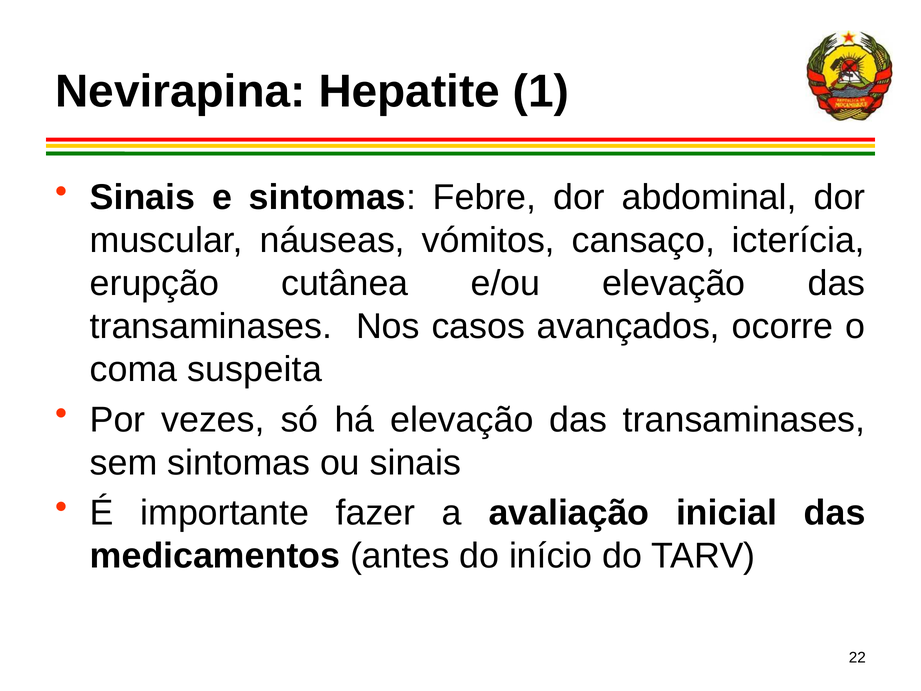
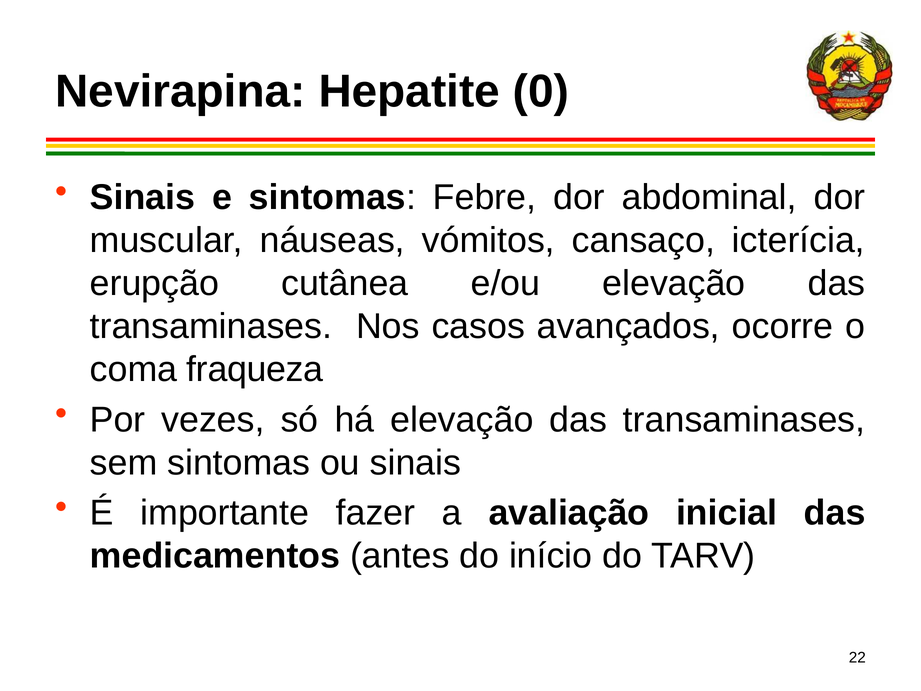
1: 1 -> 0
suspeita: suspeita -> fraqueza
